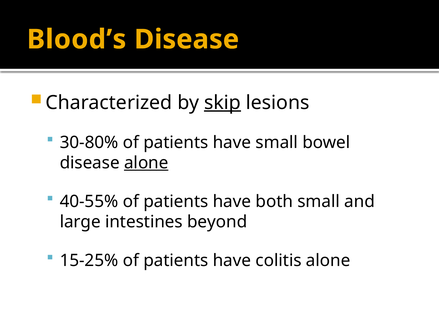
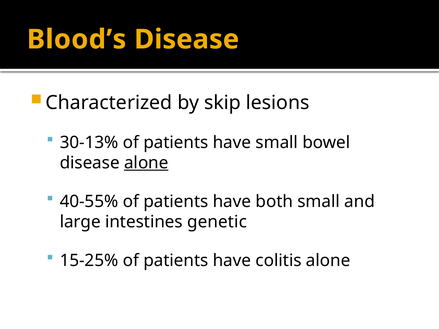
skip underline: present -> none
30-80%: 30-80% -> 30-13%
beyond: beyond -> genetic
